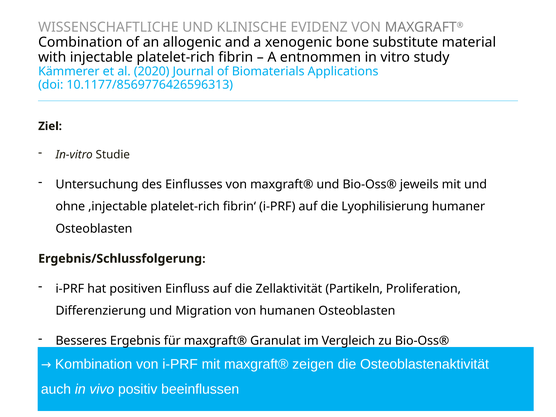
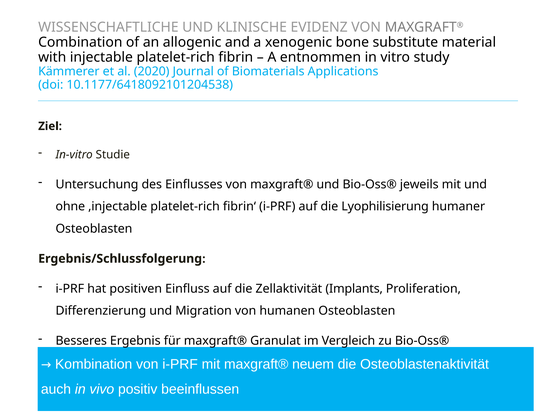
10.1177/8569776426596313: 10.1177/8569776426596313 -> 10.1177/6418092101204538
Partikeln: Partikeln -> Implants
zeigen: zeigen -> neuem
